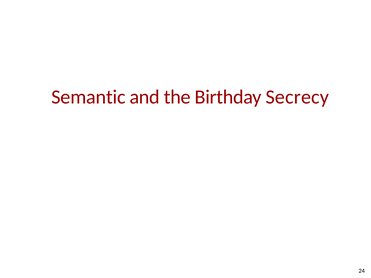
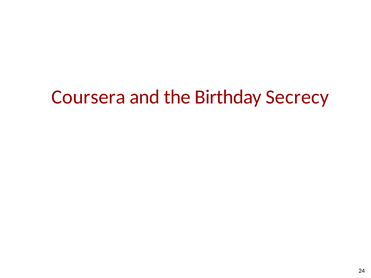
Semantic: Semantic -> Coursera
